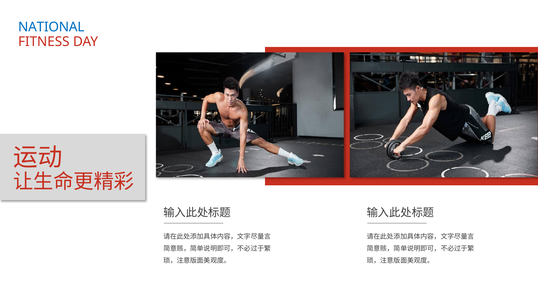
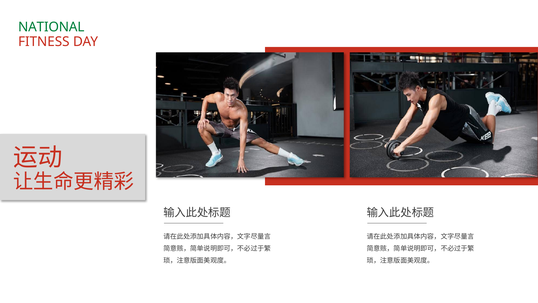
NATIONAL colour: blue -> green
